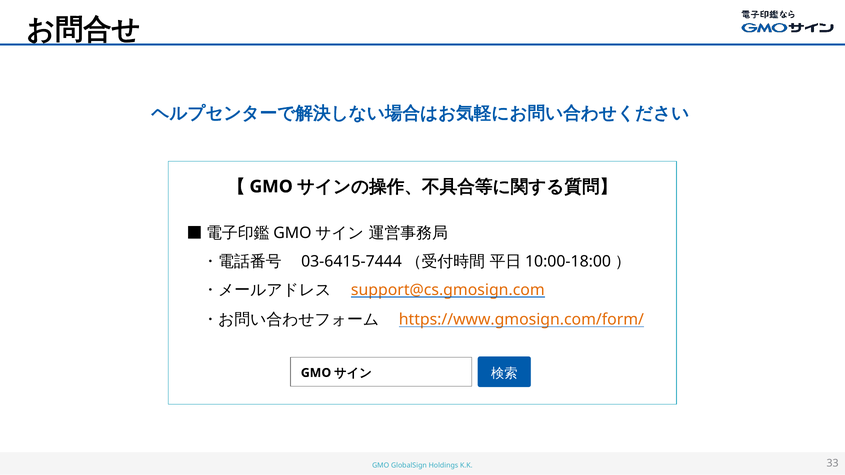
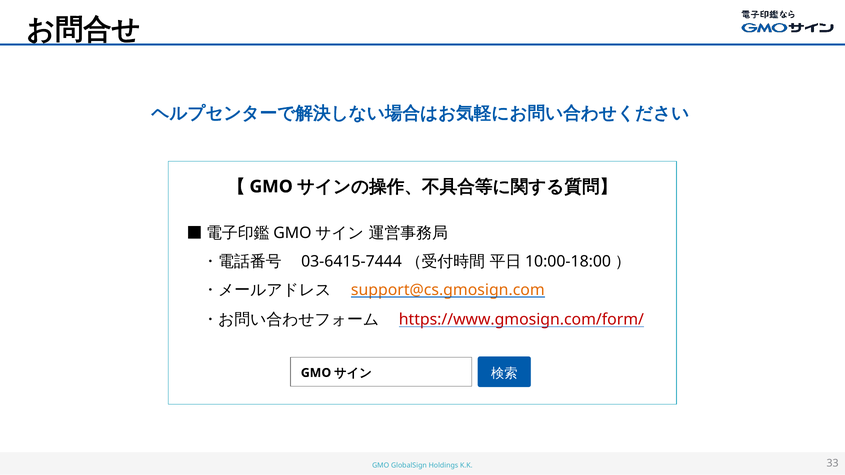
https://www.gmosign.com/form/ colour: orange -> red
